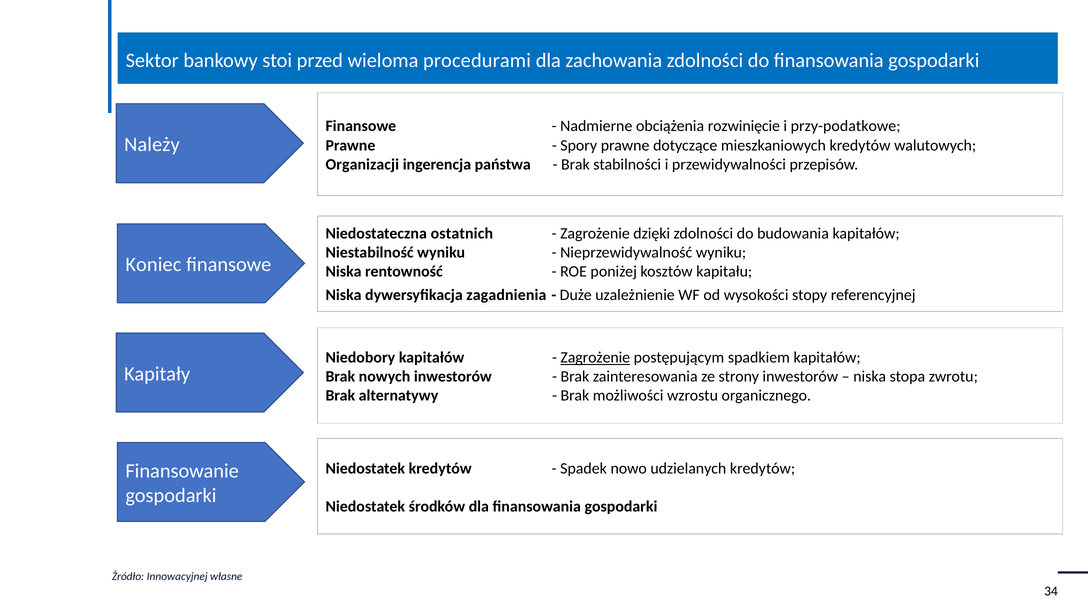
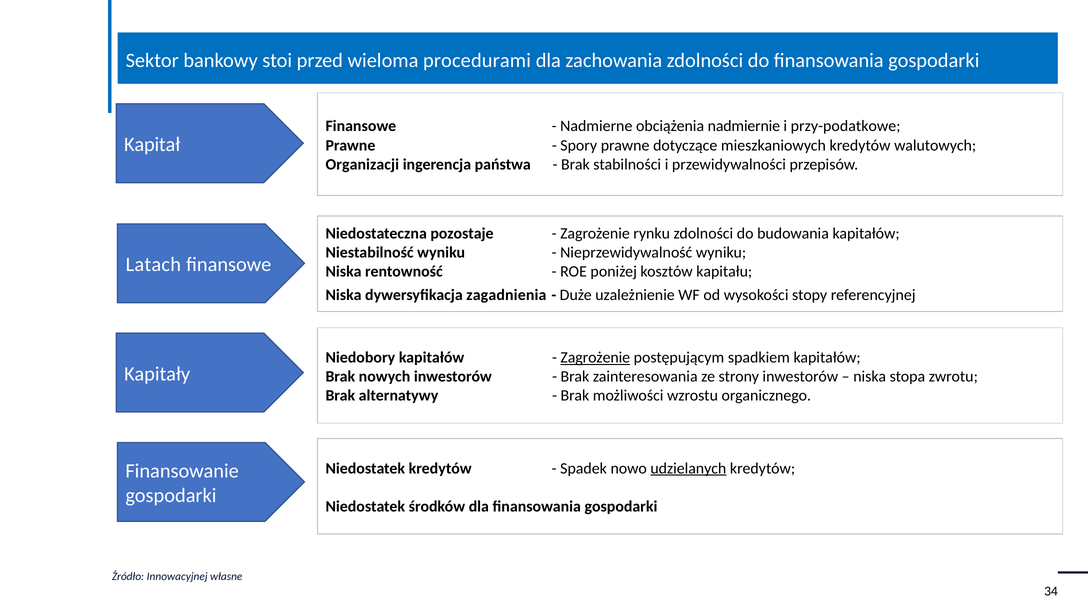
rozwinięcie: rozwinięcie -> nadmiernie
Należy: Należy -> Kapitał
ostatnich: ostatnich -> pozostaje
dzięki: dzięki -> rynku
Koniec: Koniec -> Latach
udzielanych underline: none -> present
